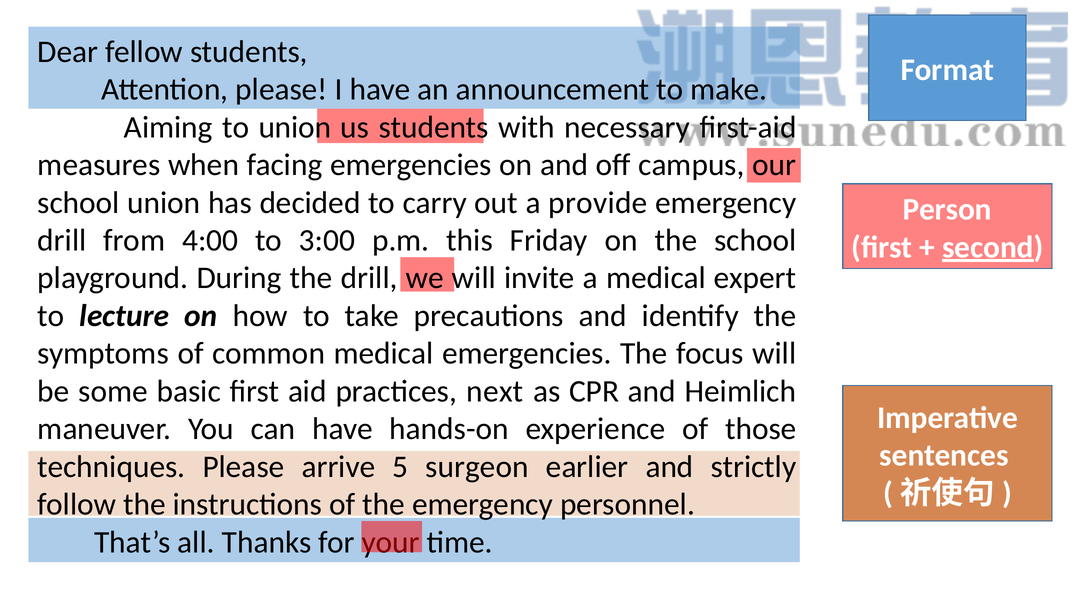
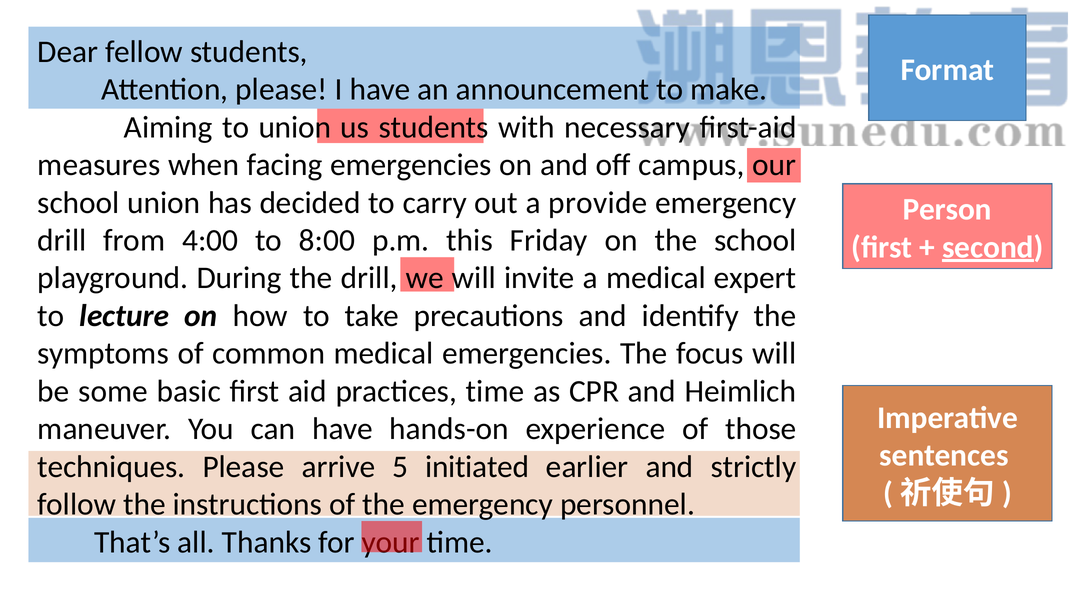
3:00: 3:00 -> 8:00
practices next: next -> time
surgeon: surgeon -> initiated
